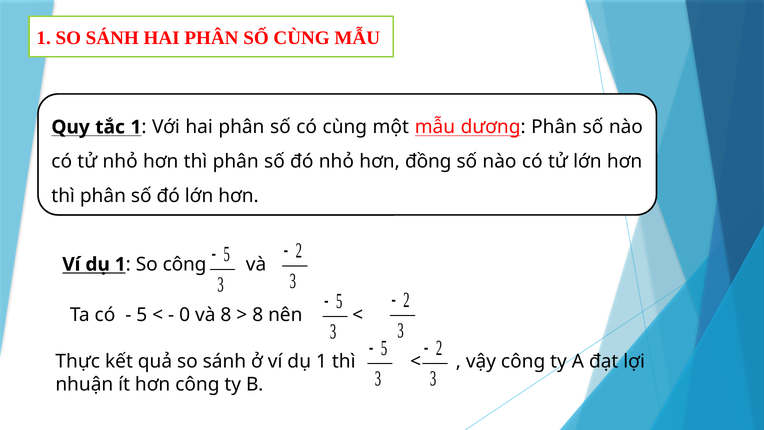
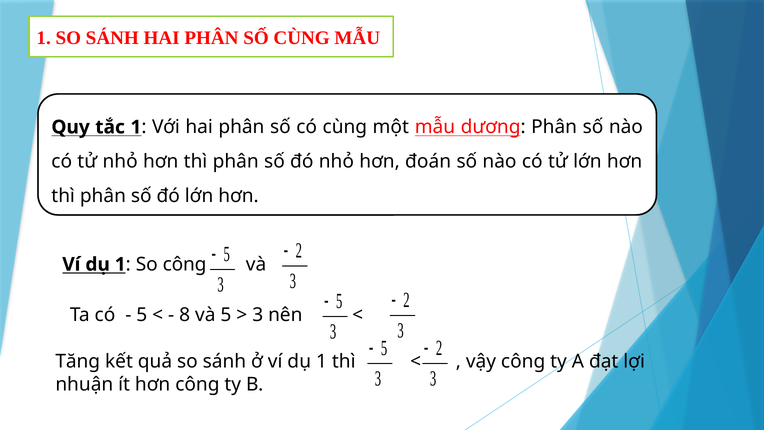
đồng: đồng -> đoán
0: 0 -> 8
8 at (226, 315): 8 -> 5
8 at (258, 315): 8 -> 3
Thực: Thực -> Tăng
